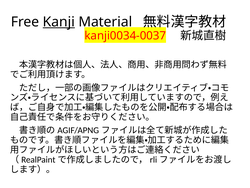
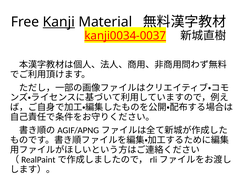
kanji0034-0037 underline: none -> present
